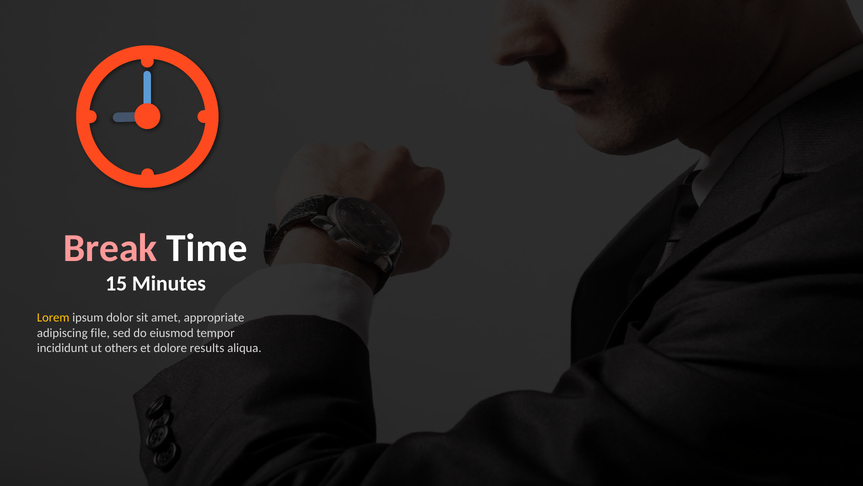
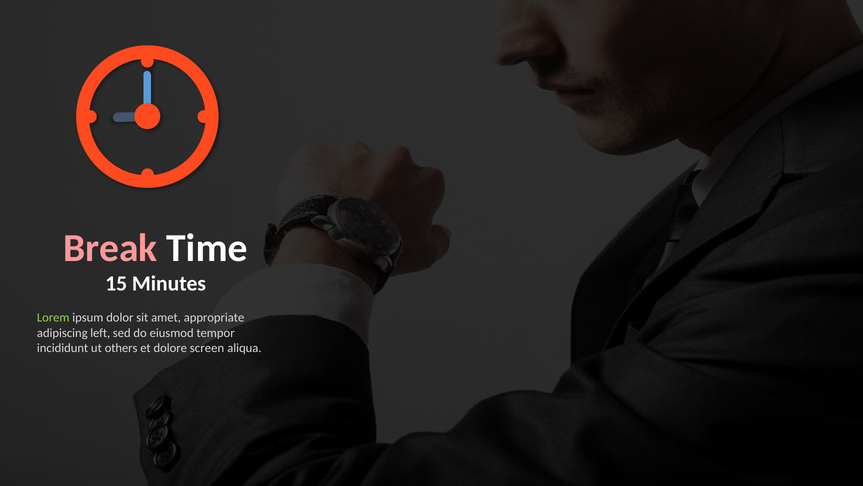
Lorem colour: yellow -> light green
file: file -> left
results: results -> screen
